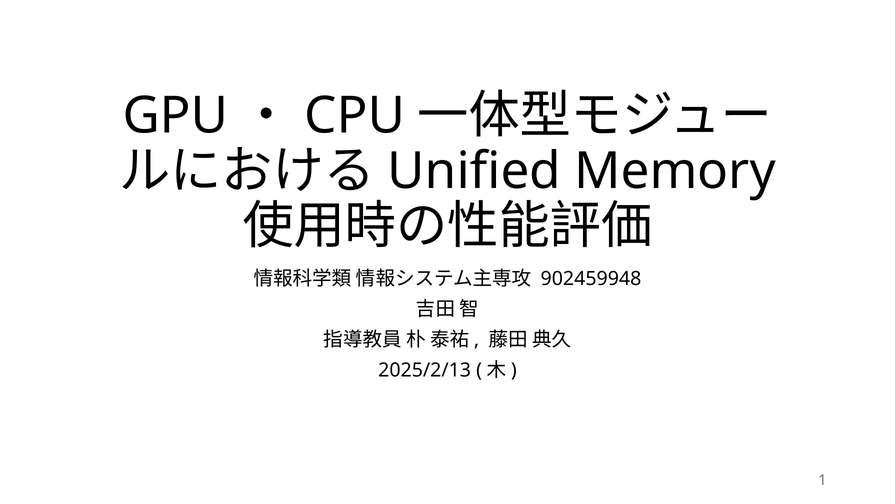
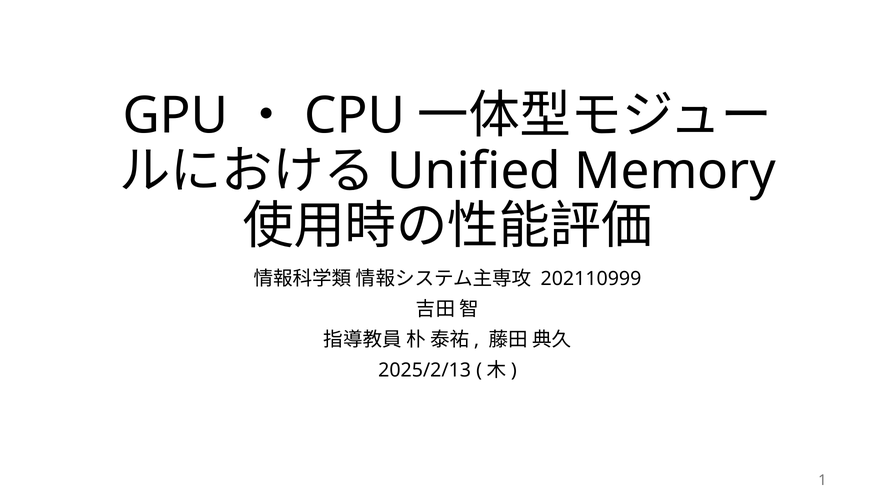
902459948: 902459948 -> 202110999
